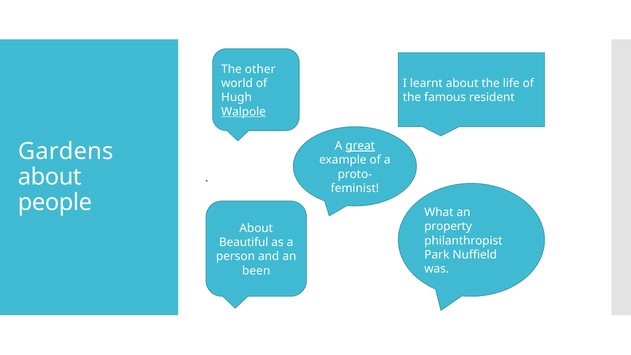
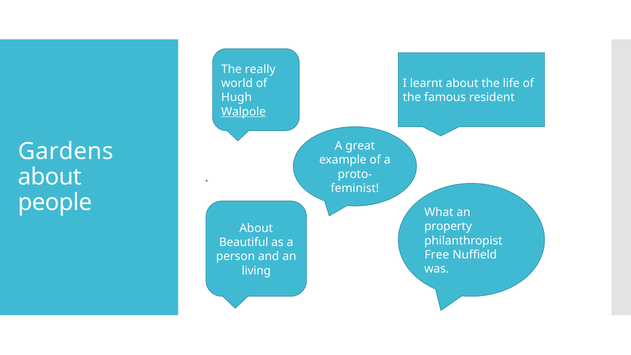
other: other -> really
great underline: present -> none
Park: Park -> Free
been: been -> living
